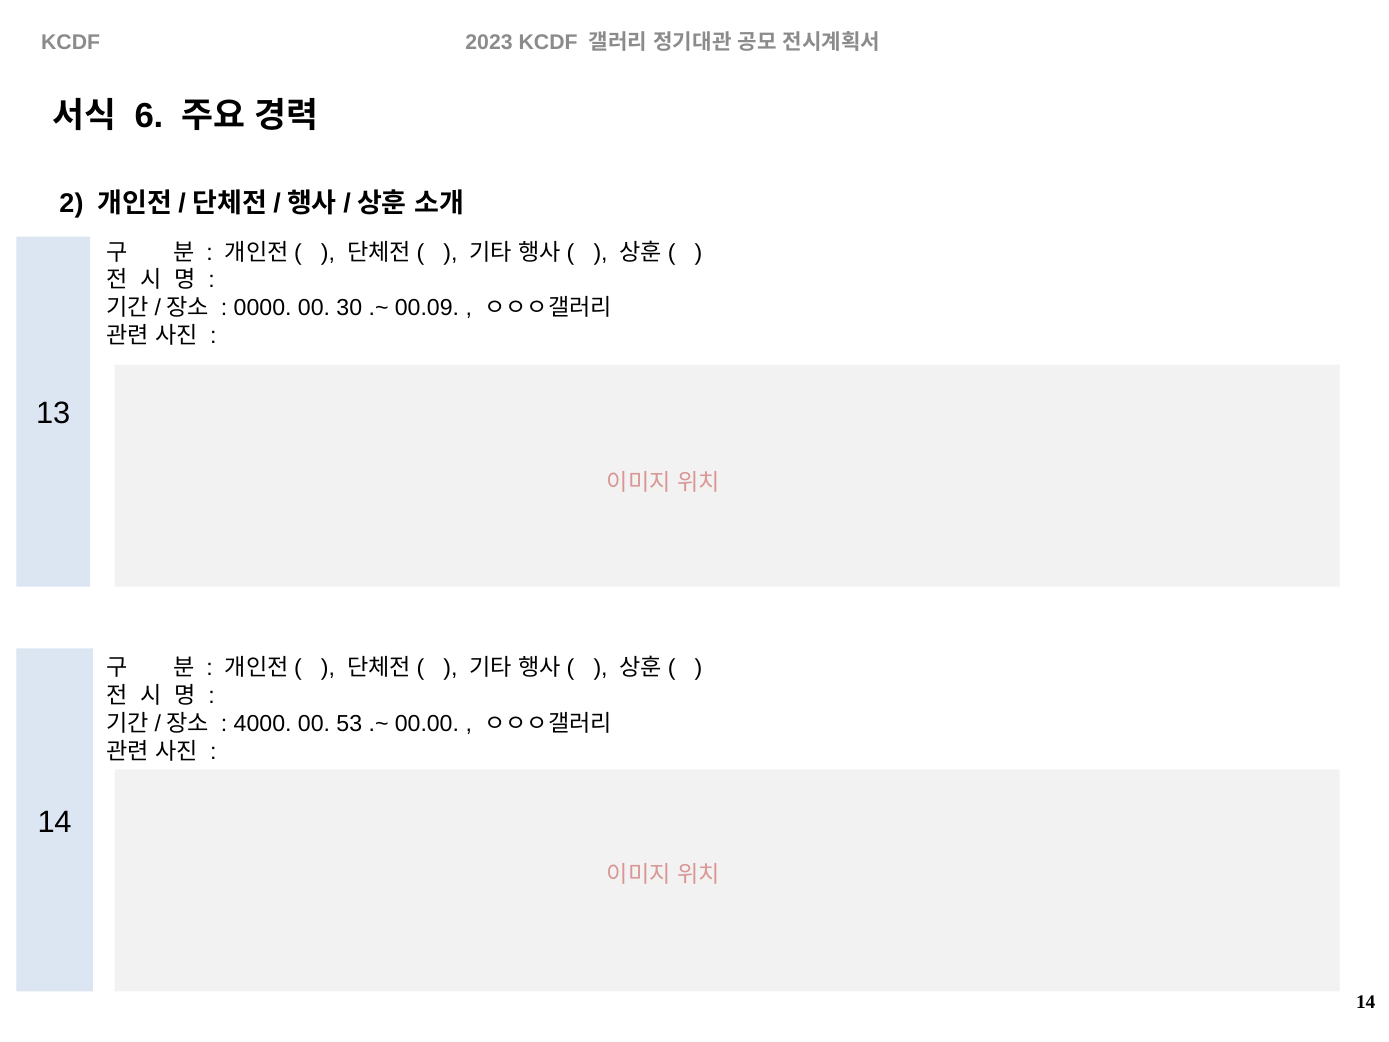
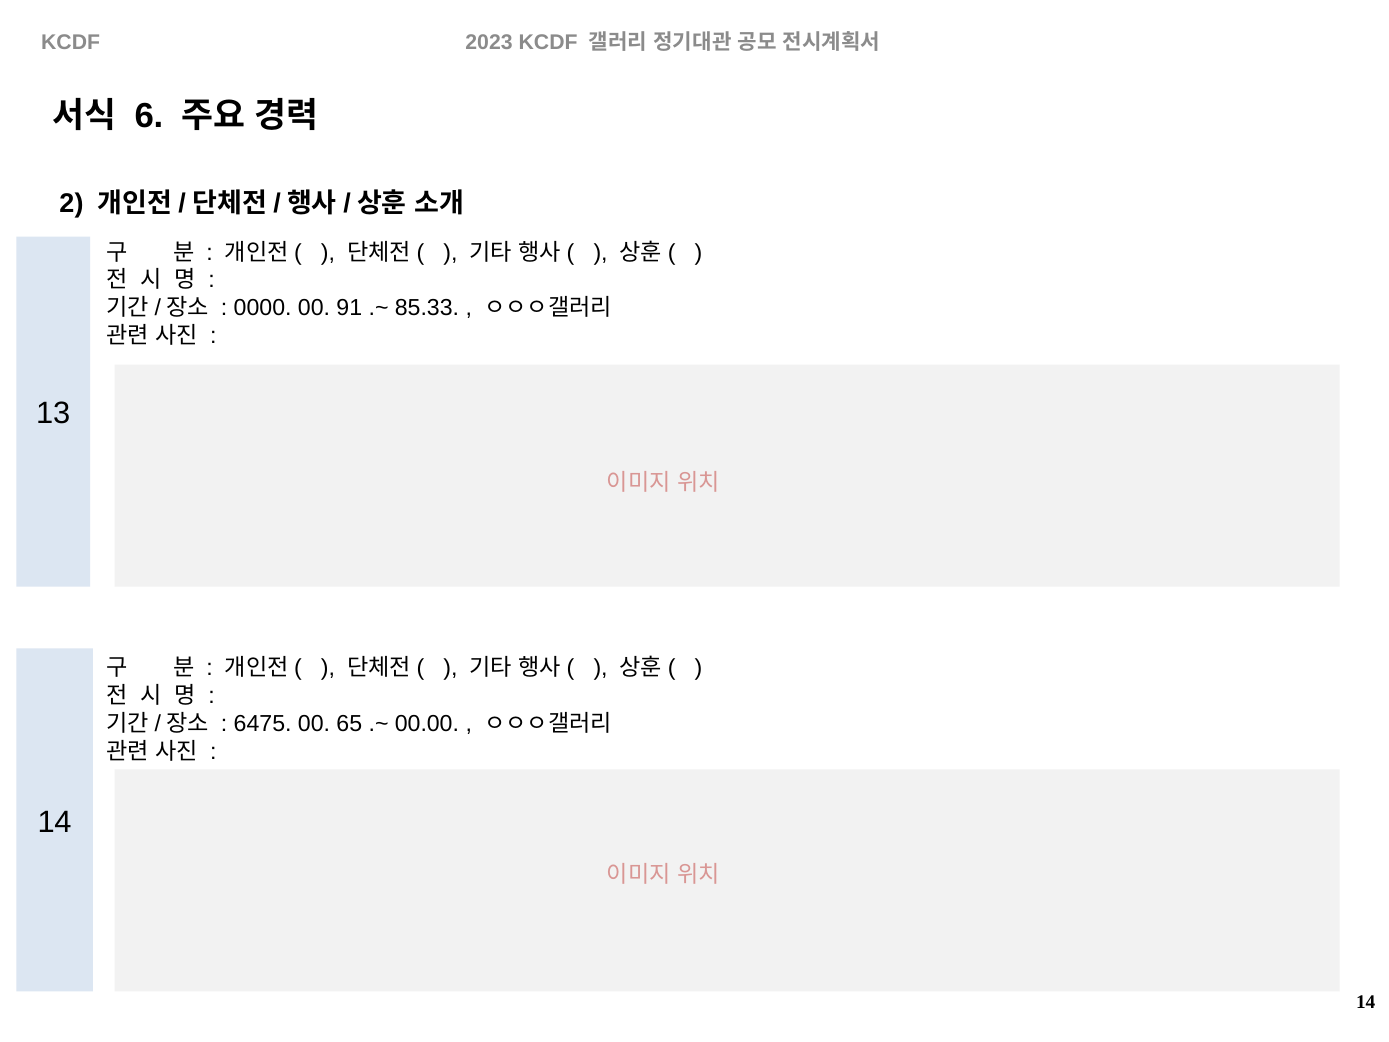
30: 30 -> 91
00.09: 00.09 -> 85.33
4000: 4000 -> 6475
53: 53 -> 65
